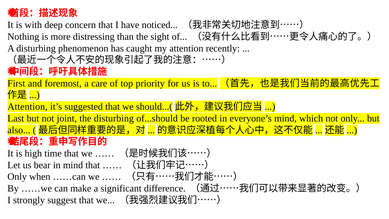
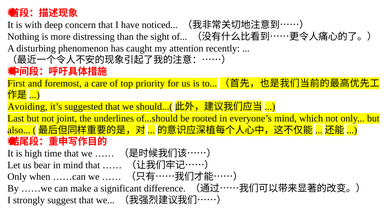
Attention at (28, 107): Attention -> Avoiding
the disturbing: disturbing -> underlines
